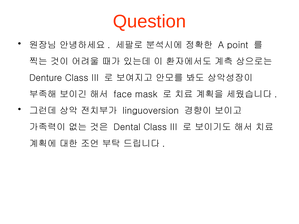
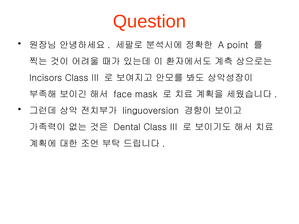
Denture: Denture -> Incisors
